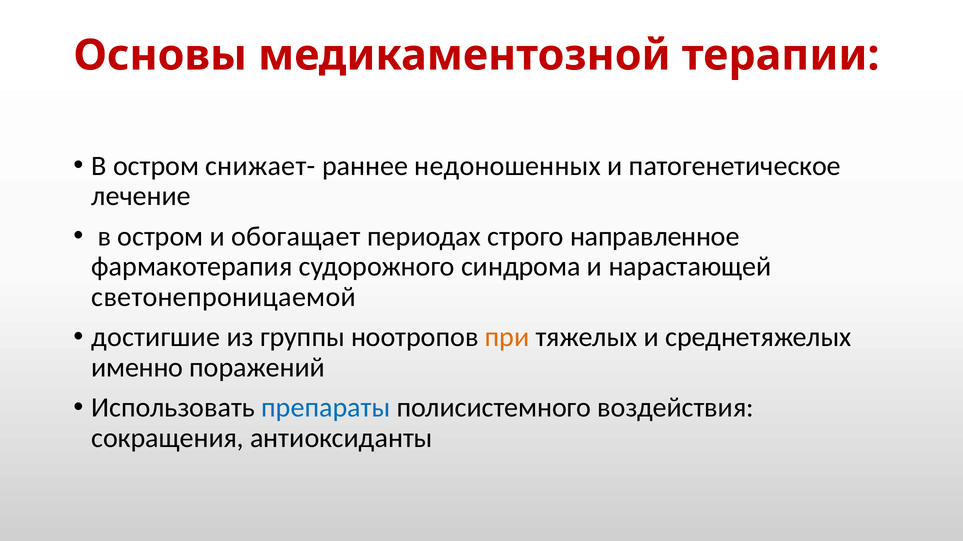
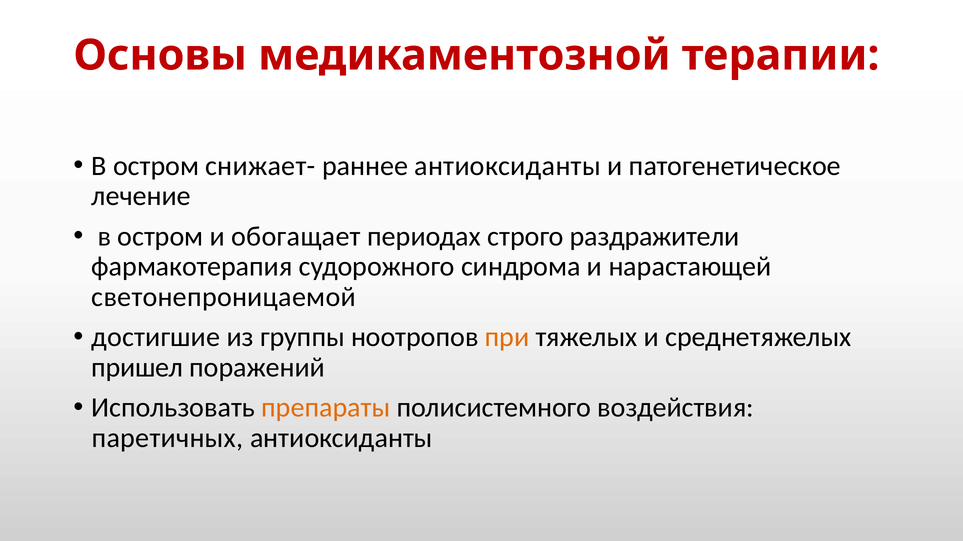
раннее недоношенных: недоношенных -> антиоксиданты
направленное: направленное -> раздражители
именно: именно -> пришел
препараты colour: blue -> orange
сокращения: сокращения -> паретичных
